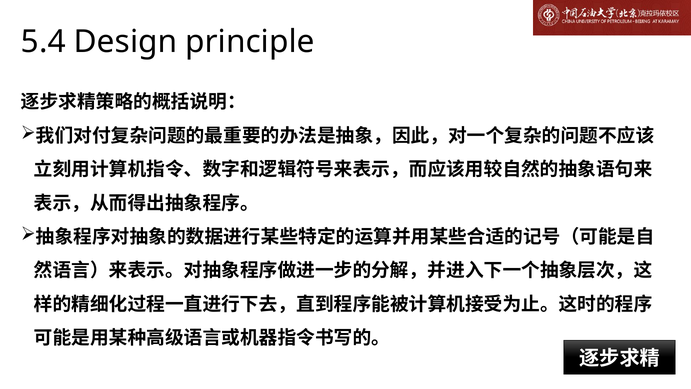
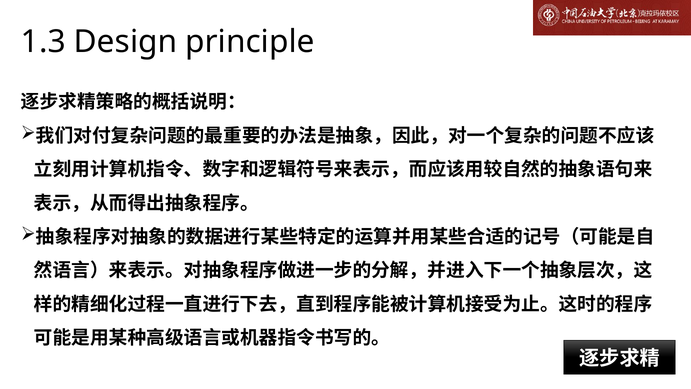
5.4: 5.4 -> 1.3
